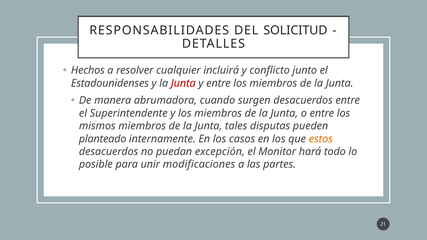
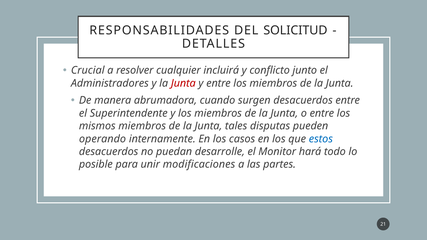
Hechos: Hechos -> Crucial
Estadounidenses: Estadounidenses -> Administradores
planteado: planteado -> operando
estos colour: orange -> blue
excepción: excepción -> desarrolle
